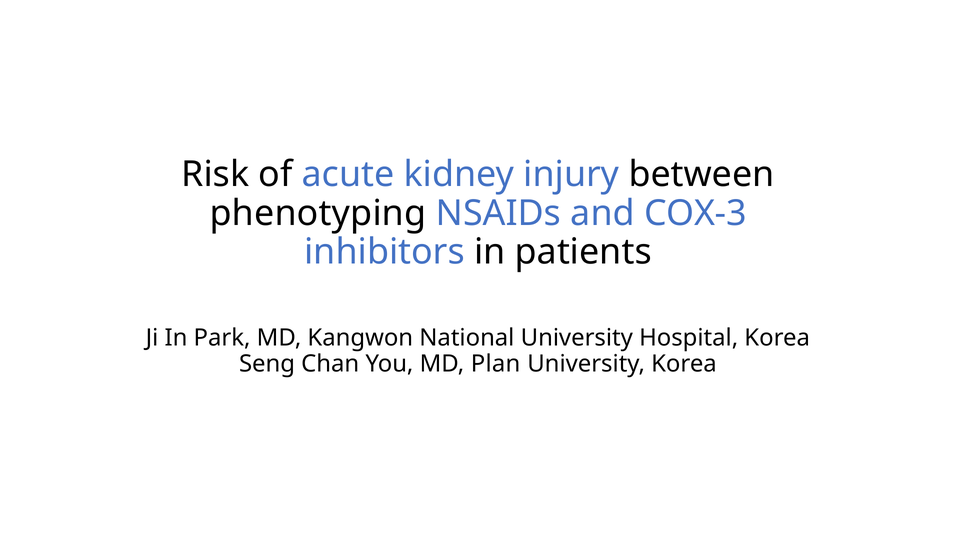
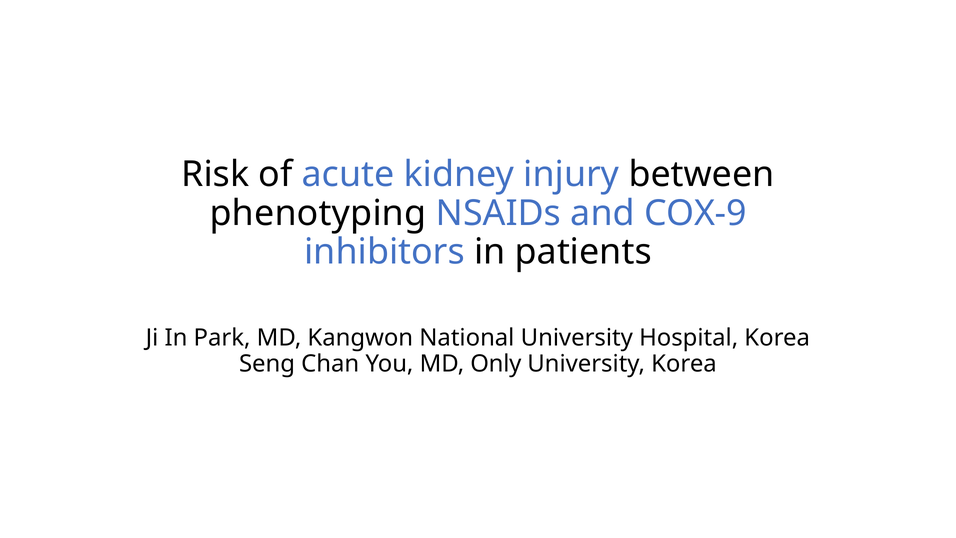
COX-3: COX-3 -> COX-9
Plan: Plan -> Only
